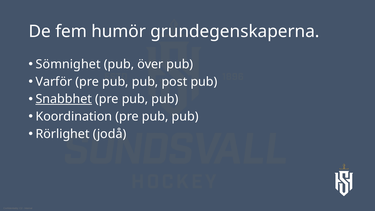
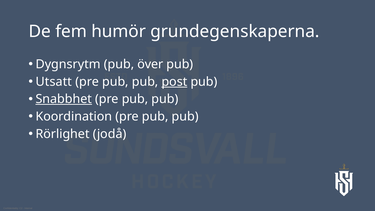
Sömnighet: Sömnighet -> Dygnsrytm
Varför: Varför -> Utsatt
post underline: none -> present
